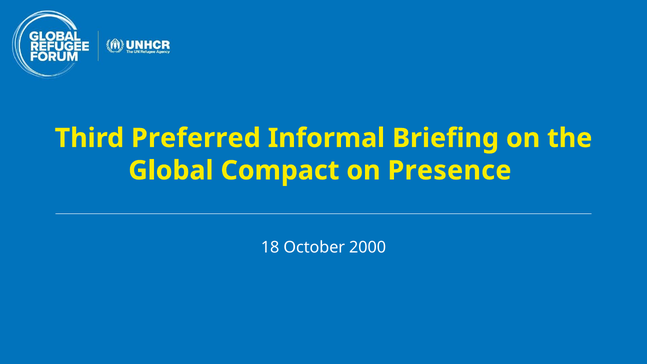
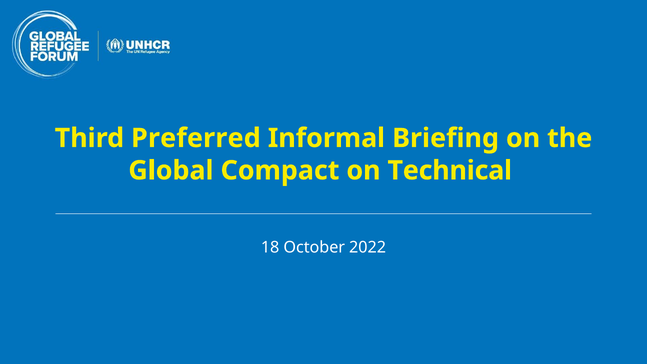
Presence: Presence -> Technical
2000: 2000 -> 2022
